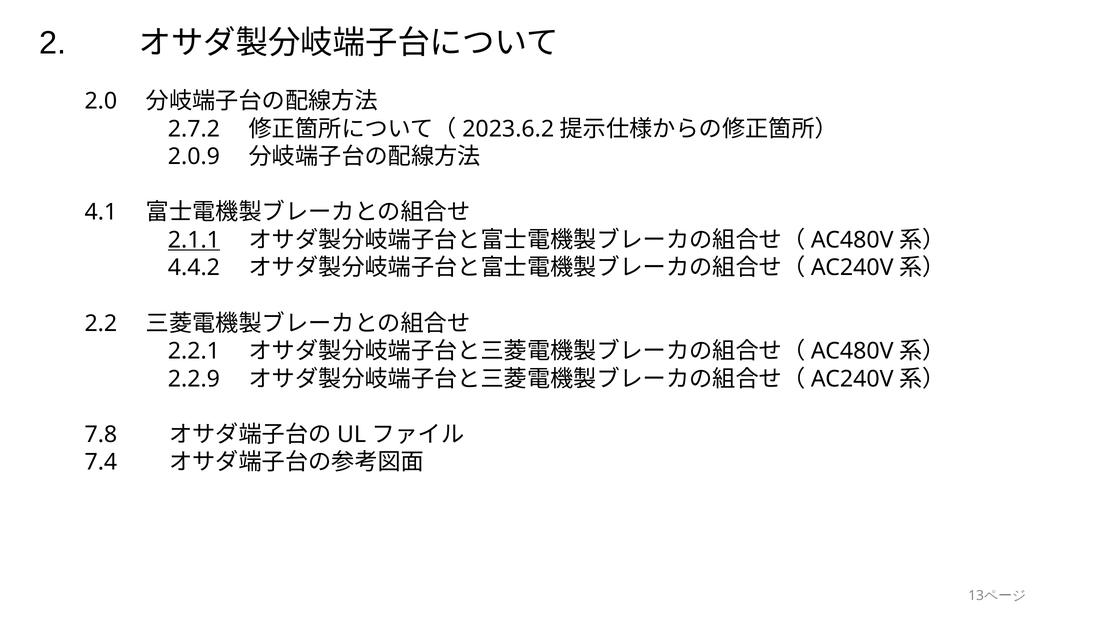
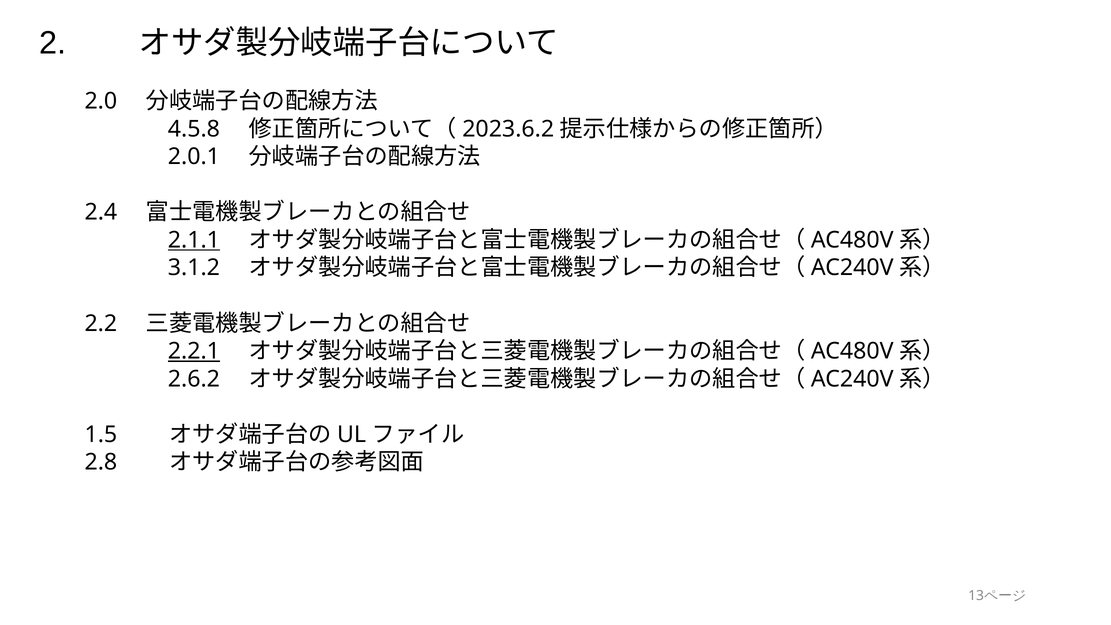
2.7.2: 2.7.2 -> 4.5.8
2.0.9: 2.0.9 -> 2.0.1
4.1: 4.1 -> 2.4
4.4.2: 4.4.2 -> 3.1.2
2.2.1 underline: none -> present
2.2.9: 2.2.9 -> 2.6.2
7.8: 7.8 -> 1.5
7.4: 7.4 -> 2.8
